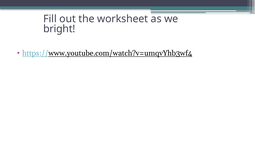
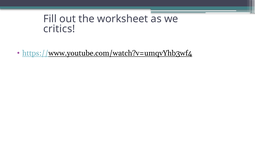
bright: bright -> critics
